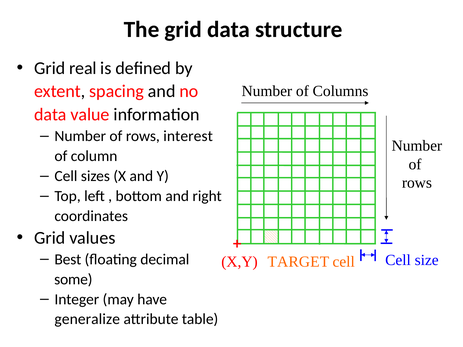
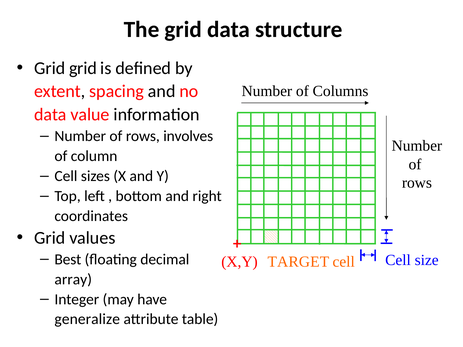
Grid real: real -> grid
interest: interest -> involves
some: some -> array
